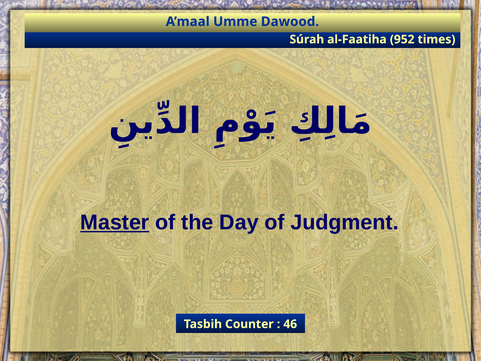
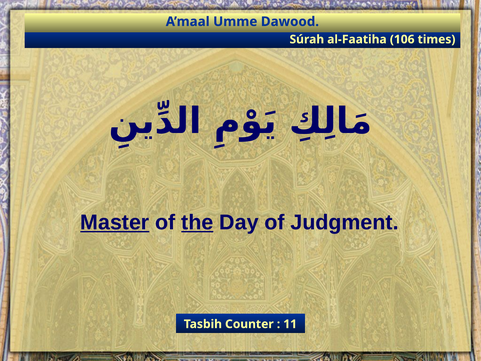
952: 952 -> 106
the underline: none -> present
46: 46 -> 11
